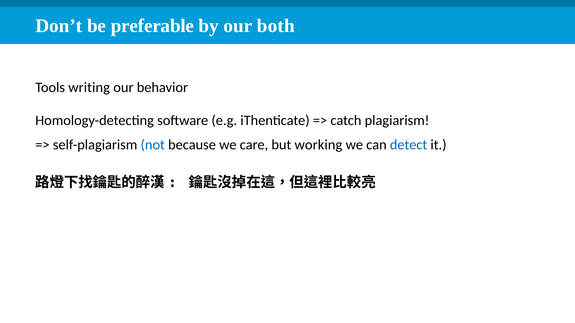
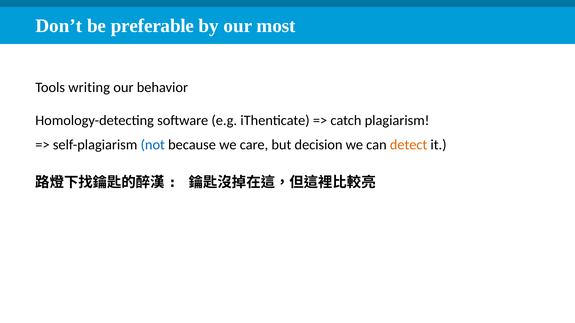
both: both -> most
working: working -> decision
detect colour: blue -> orange
